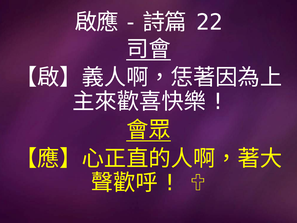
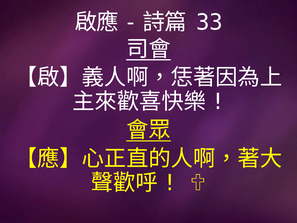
22: 22 -> 33
